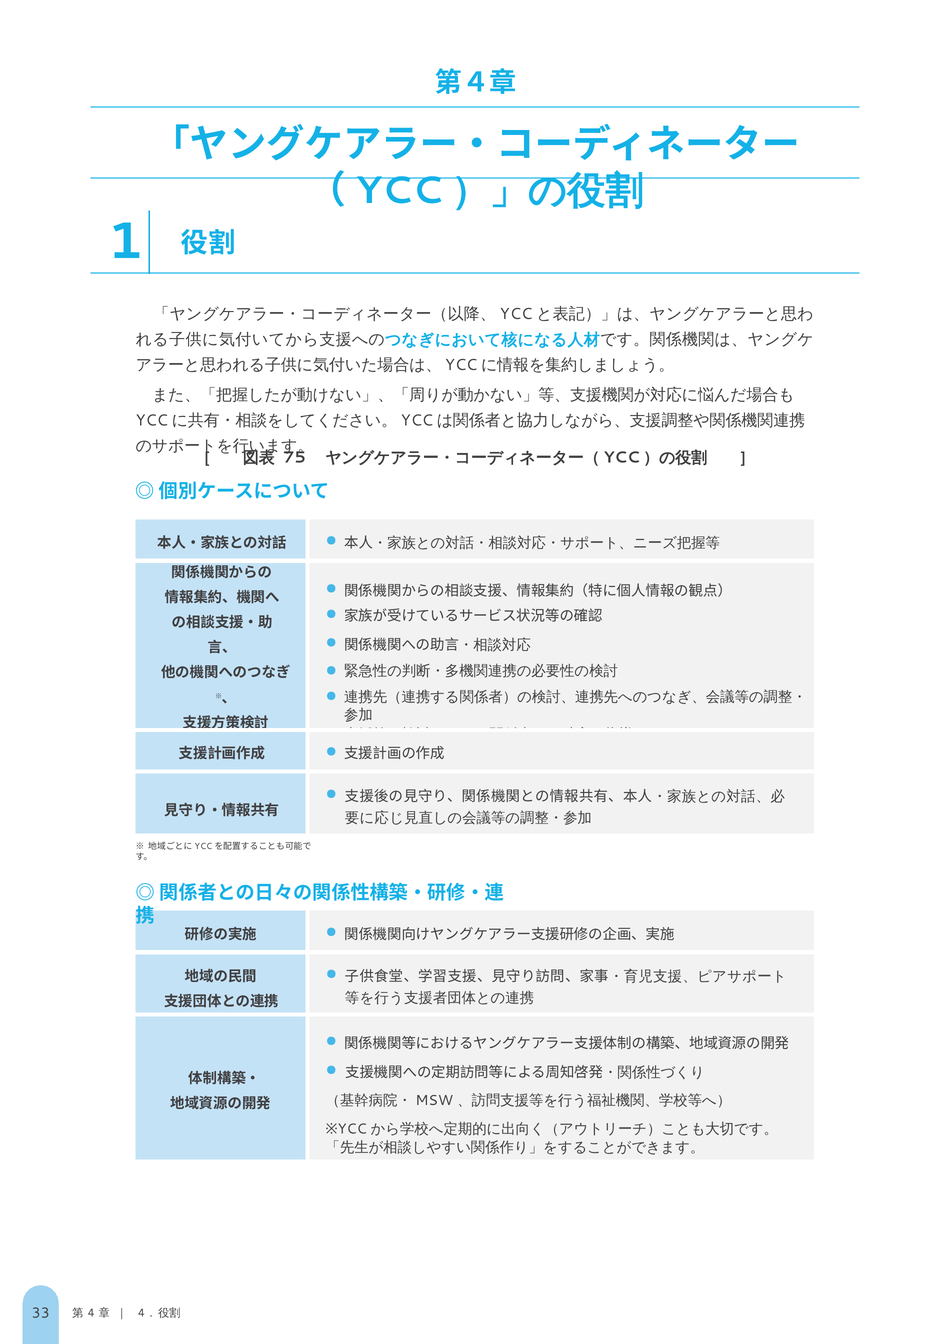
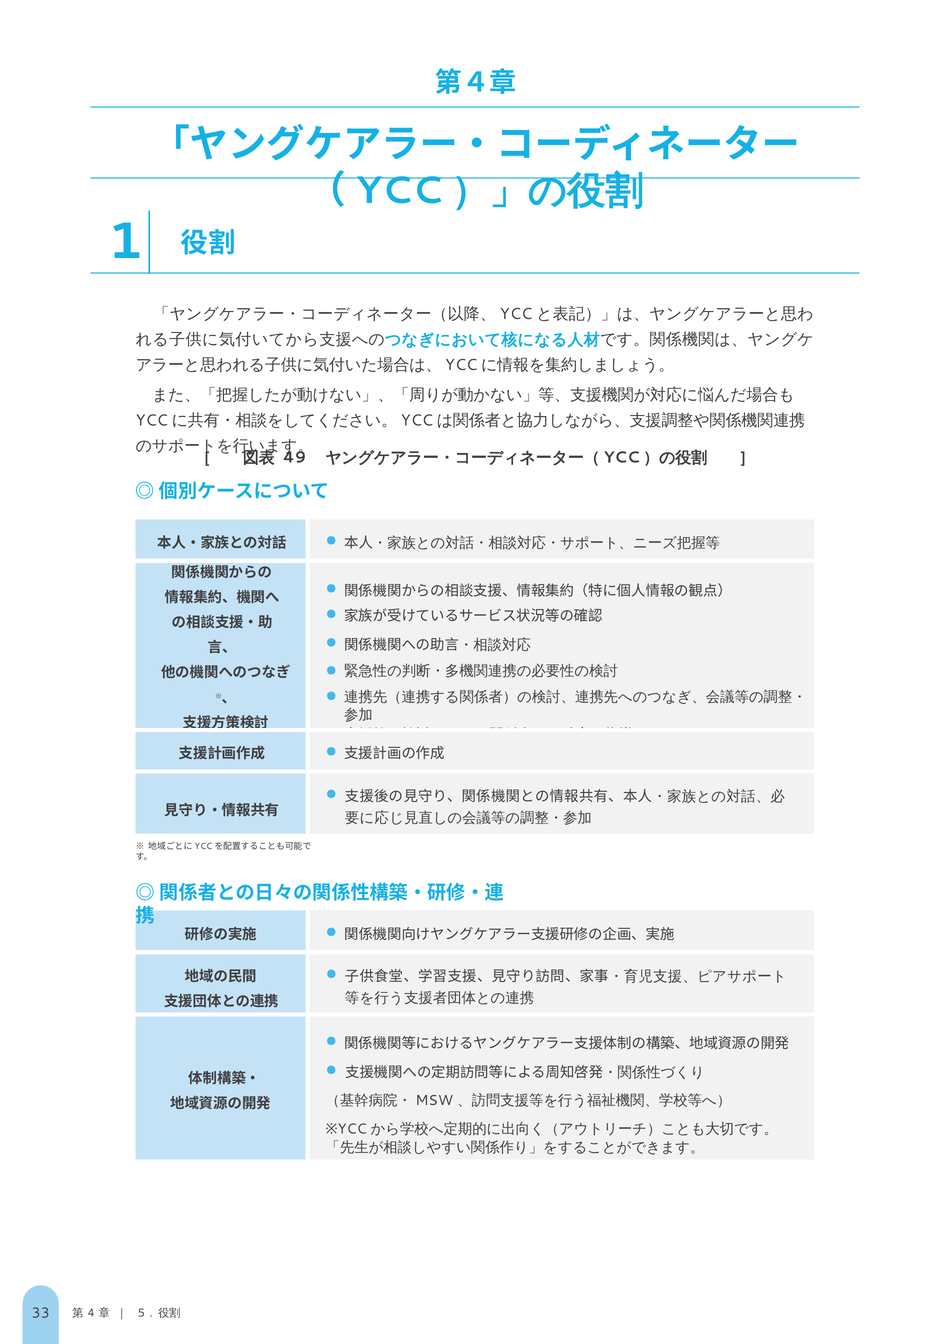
75: 75 -> 49
4 at (141, 1312): 4 -> 5
